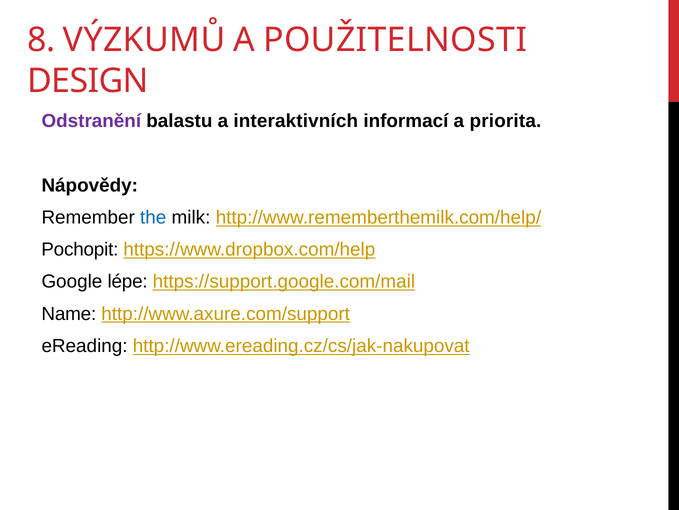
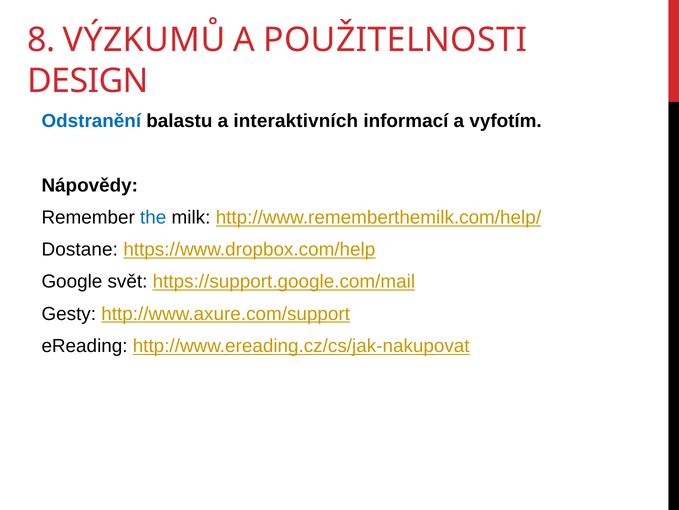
Odstranění colour: purple -> blue
priorita: priorita -> vyfotím
Pochopit: Pochopit -> Dostane
lépe: lépe -> svět
Name: Name -> Gesty
